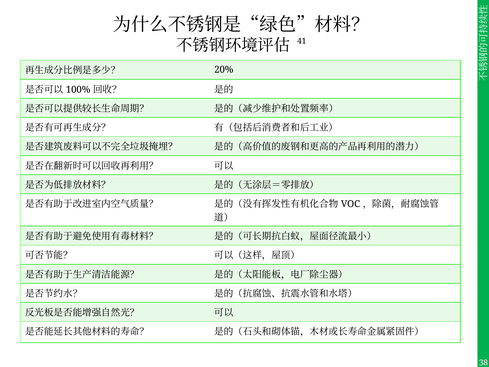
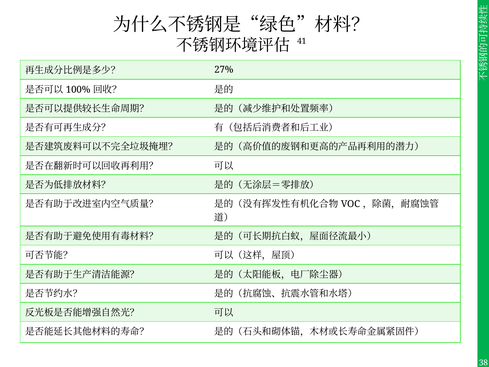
20%: 20% -> 27%
